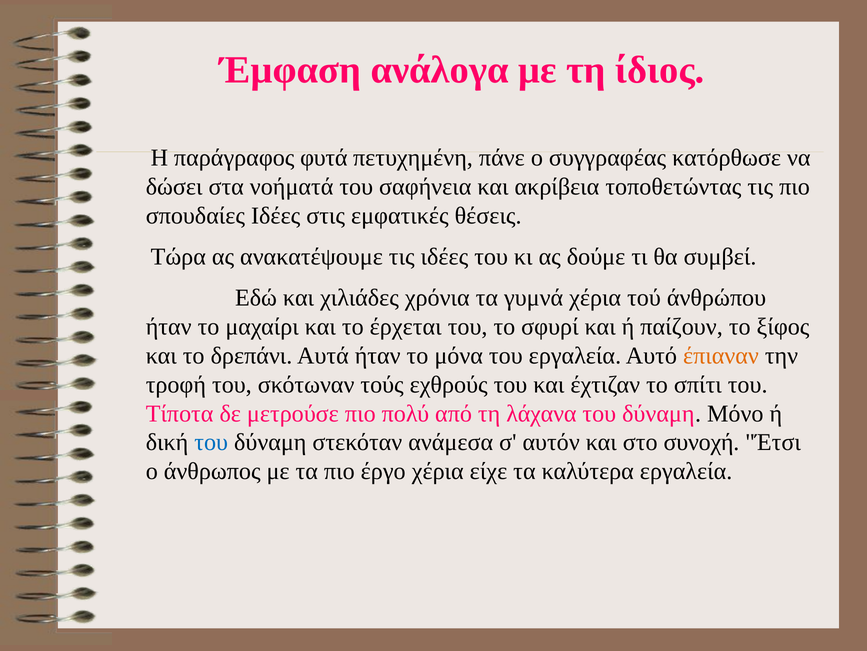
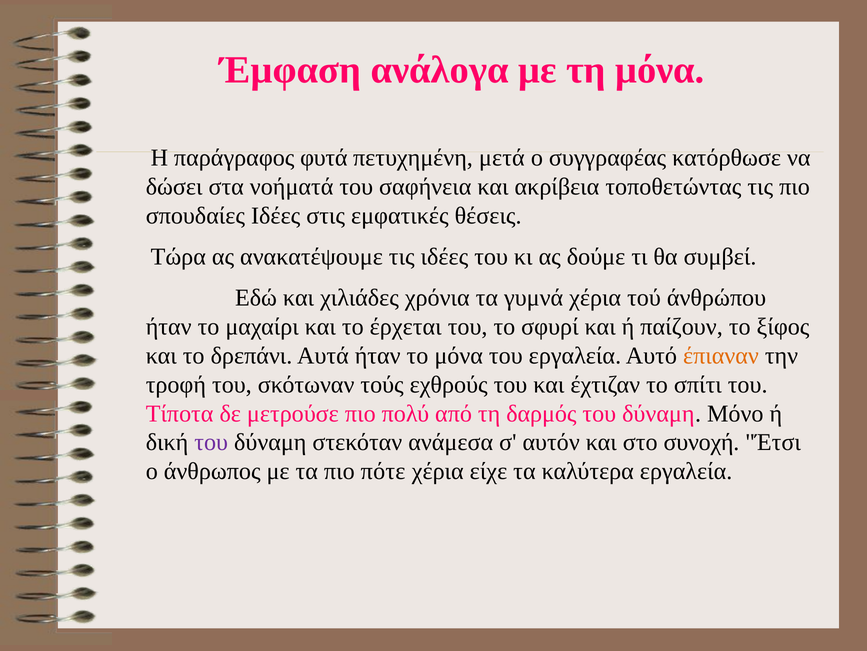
τη ίδιος: ίδιος -> μόνα
πάνε: πάνε -> μετά
λάχανα: λάχανα -> δαρμός
του at (211, 442) colour: blue -> purple
έργο: έργο -> πότε
